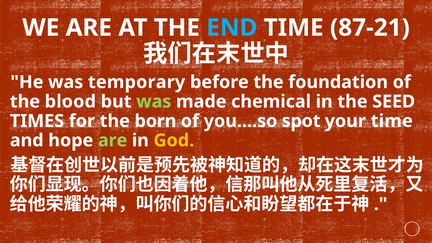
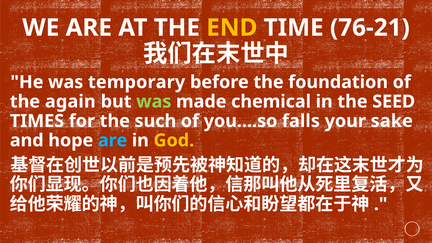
END colour: light blue -> yellow
87-21: 87-21 -> 76-21
blood: blood -> again
born: born -> such
spot: spot -> falls
your time: time -> sake
are at (113, 140) colour: light green -> light blue
